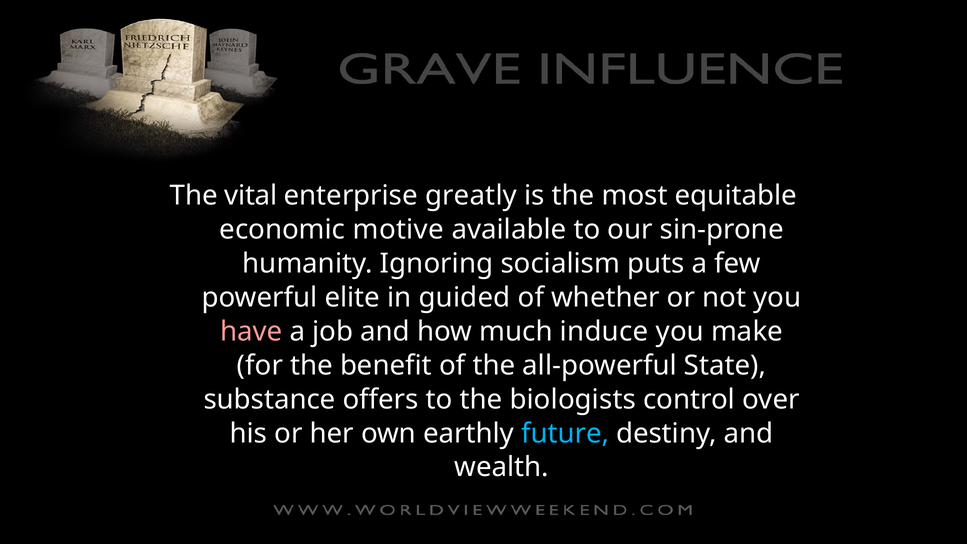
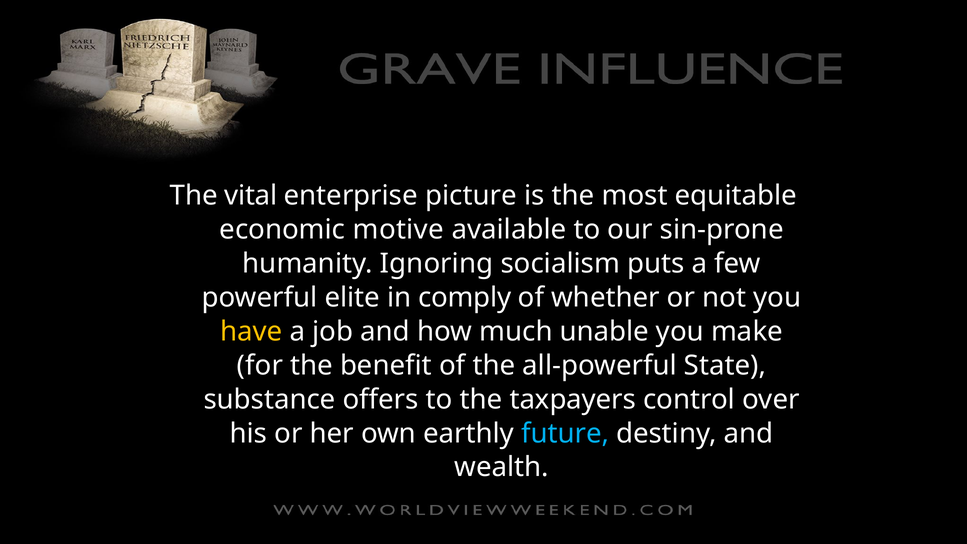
greatly: greatly -> picture
guided: guided -> comply
have colour: pink -> yellow
induce: induce -> unable
biologists: biologists -> taxpayers
